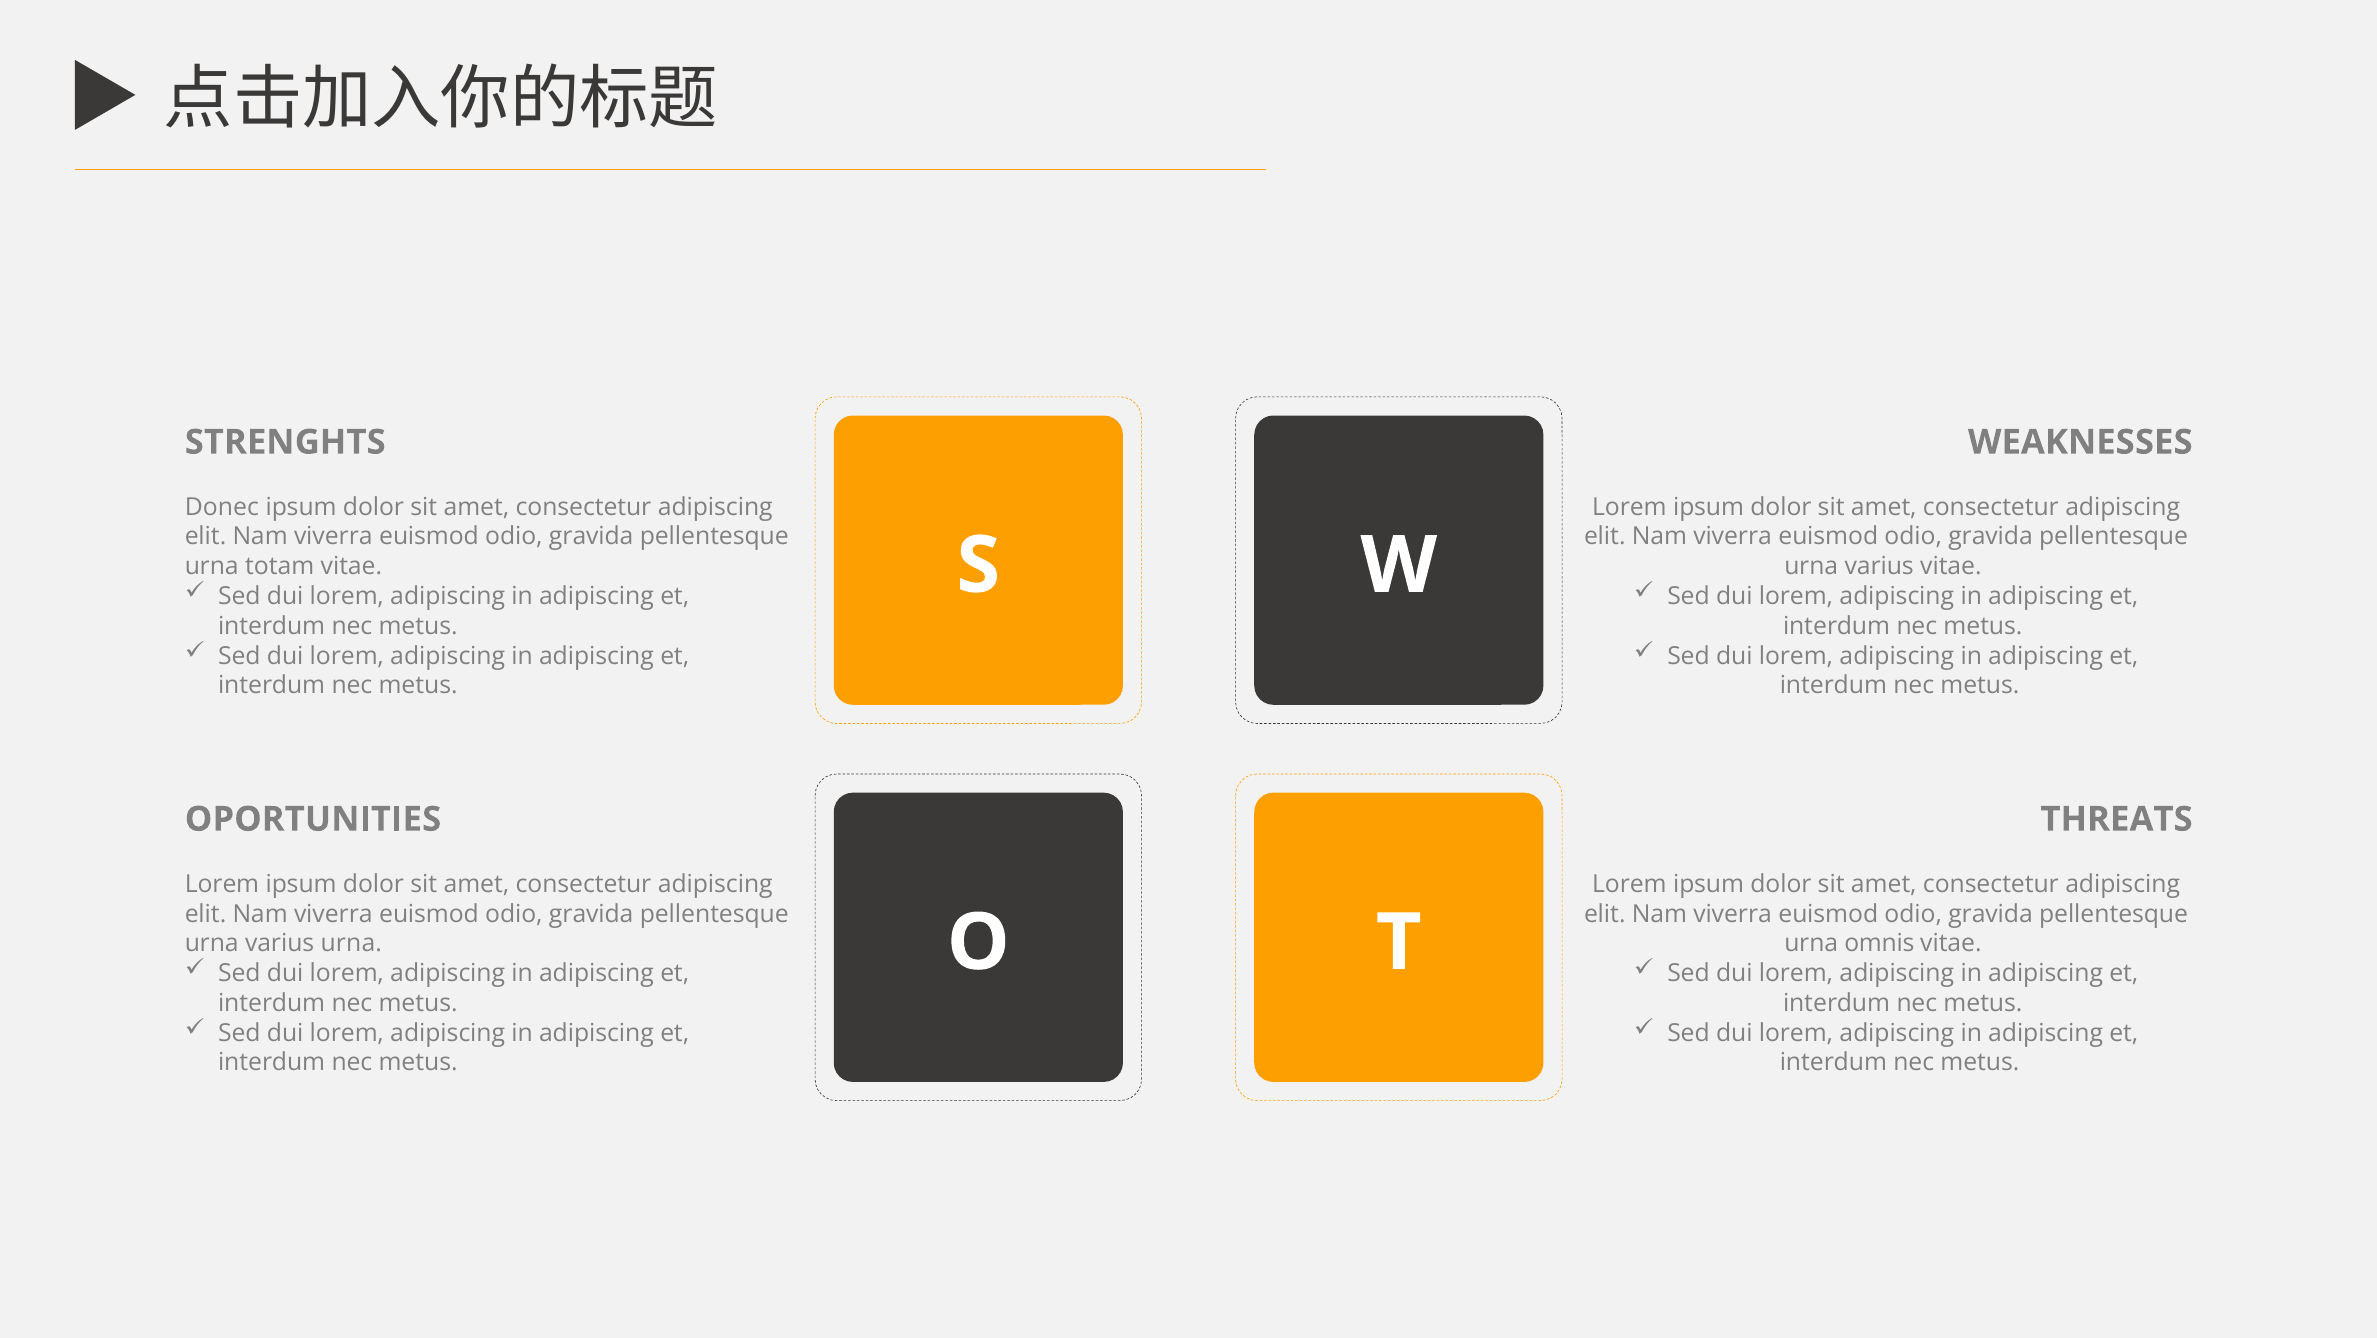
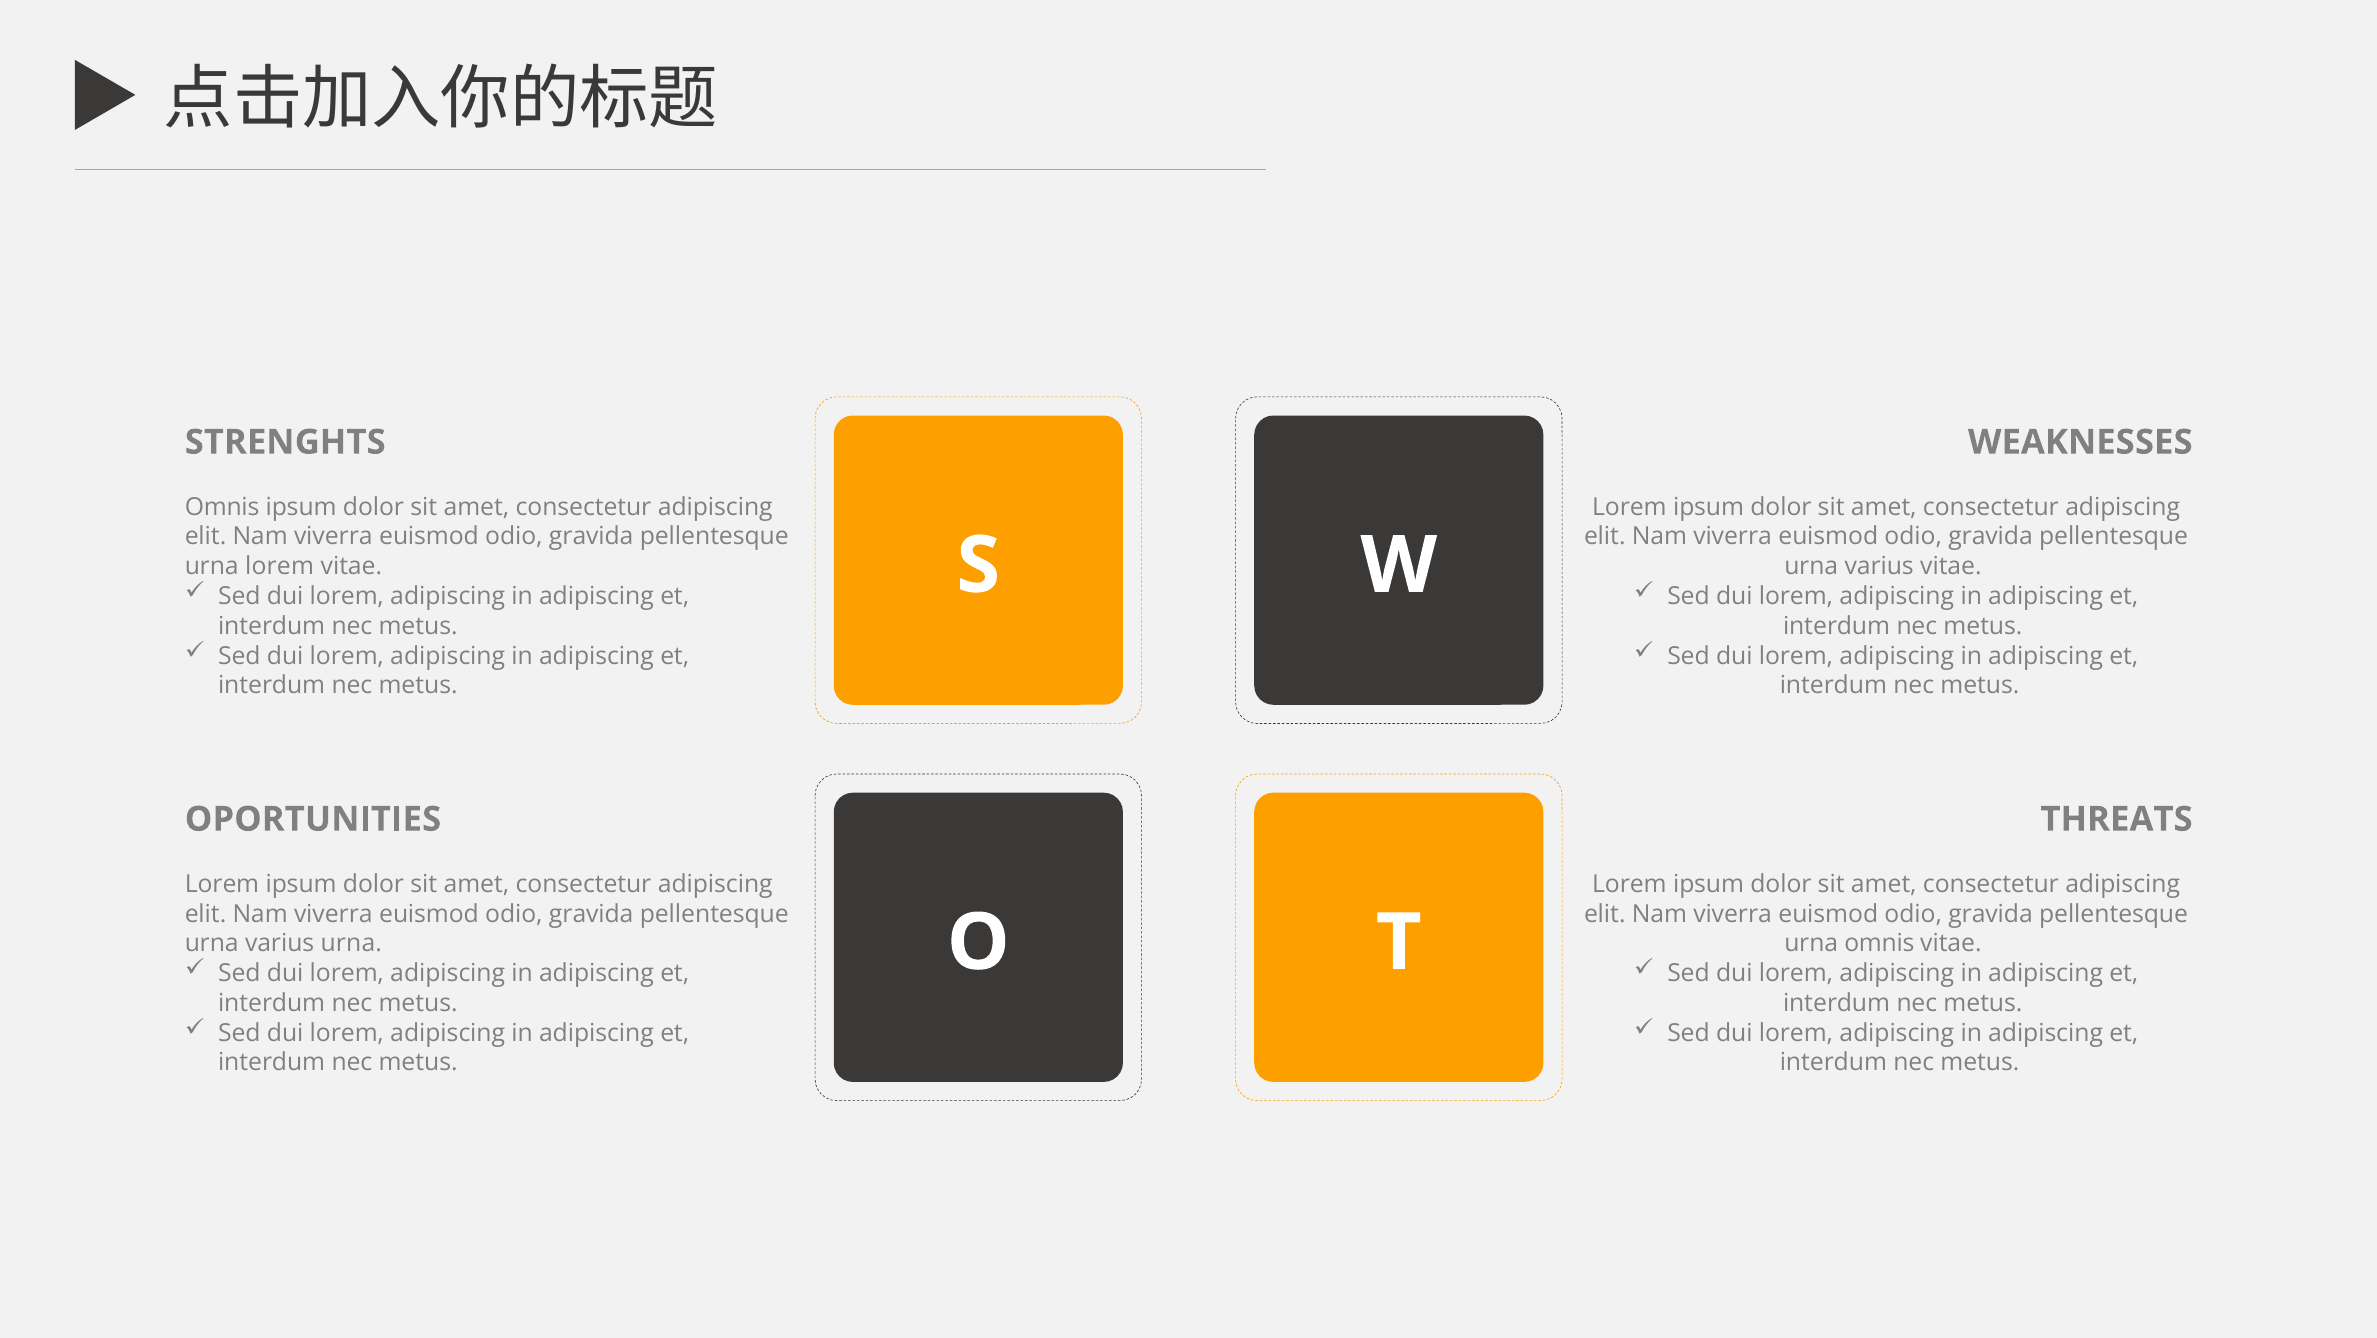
Donec at (222, 507): Donec -> Omnis
urna totam: totam -> lorem
